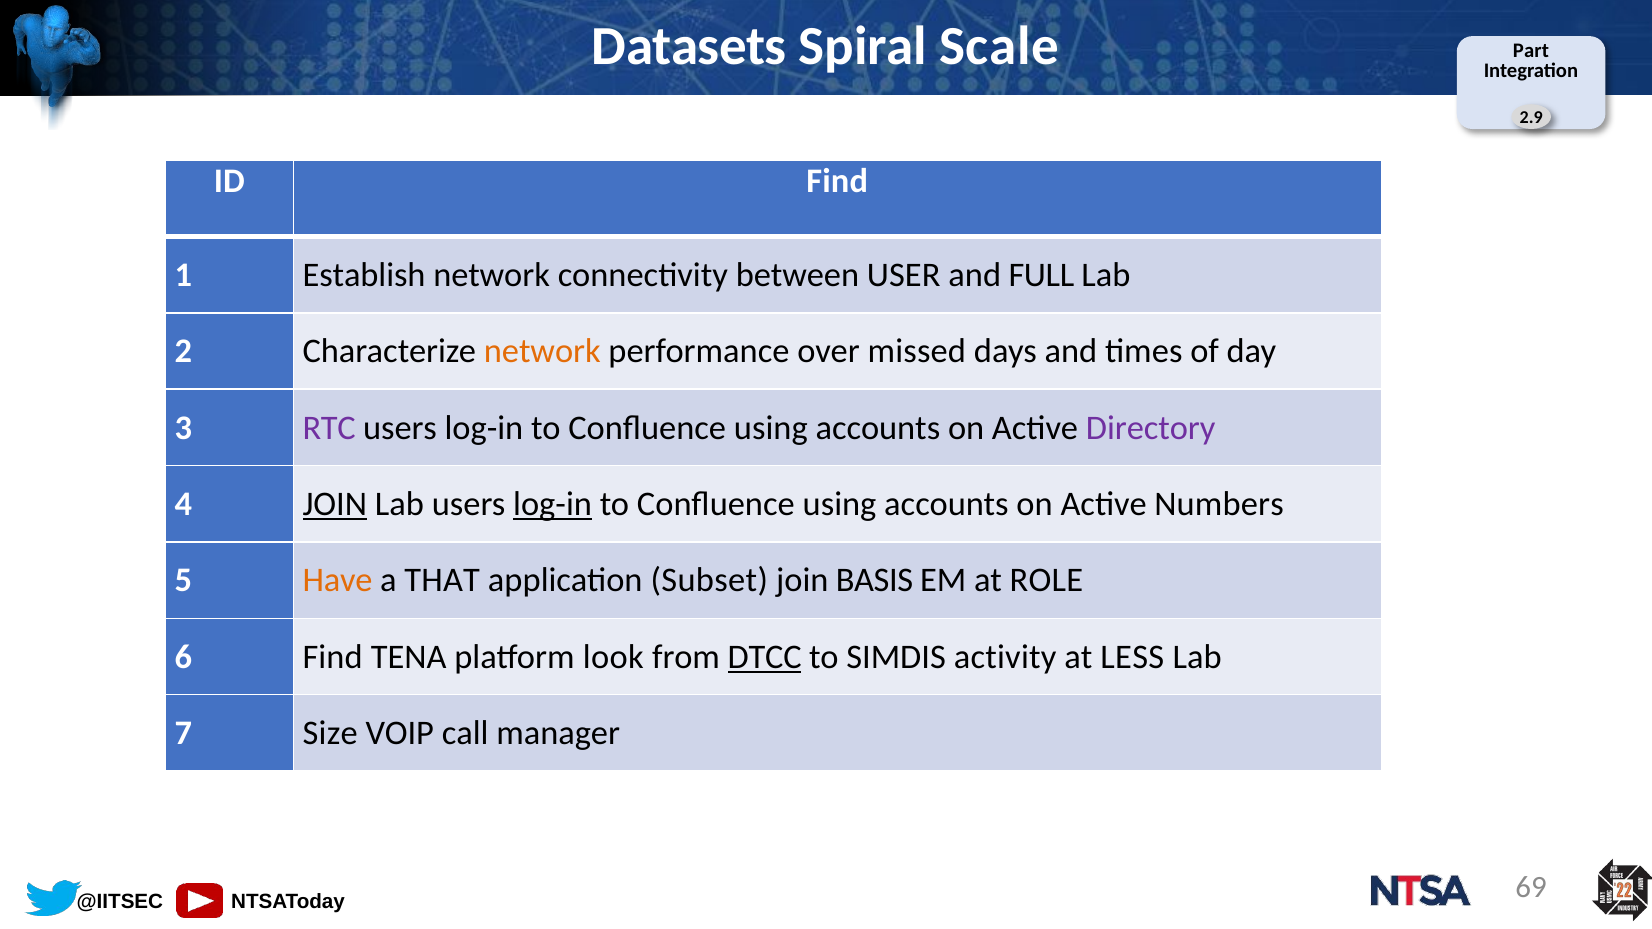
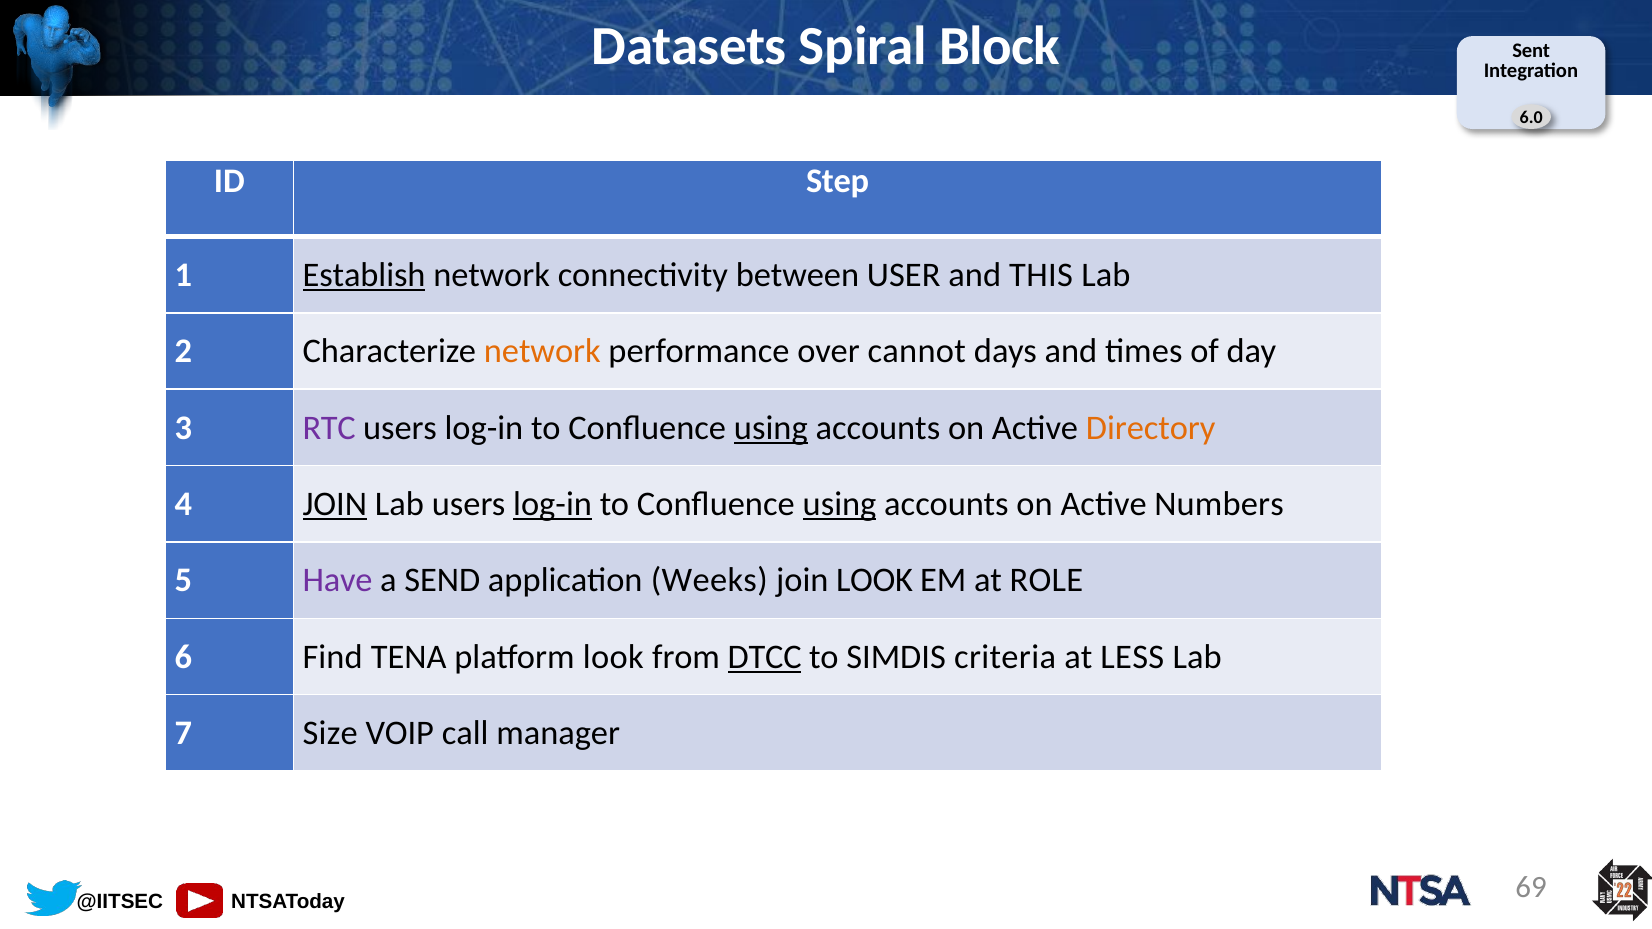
Scale: Scale -> Block
Part: Part -> Sent
2.9: 2.9 -> 6.0
ID Find: Find -> Step
Establish underline: none -> present
FULL: FULL -> THIS
missed: missed -> cannot
using at (771, 428) underline: none -> present
Directory colour: purple -> orange
using at (840, 504) underline: none -> present
Have colour: orange -> purple
THAT: THAT -> SEND
Subset: Subset -> Weeks
join BASIS: BASIS -> LOOK
activity: activity -> criteria
